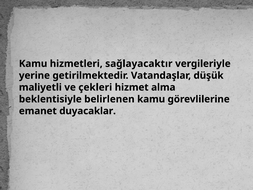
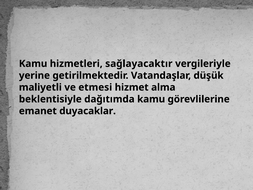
çekleri: çekleri -> etmesi
belirlenen: belirlenen -> dağıtımda
